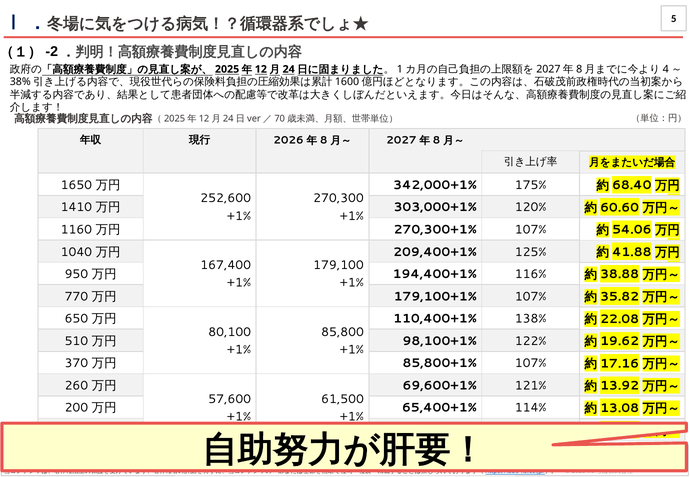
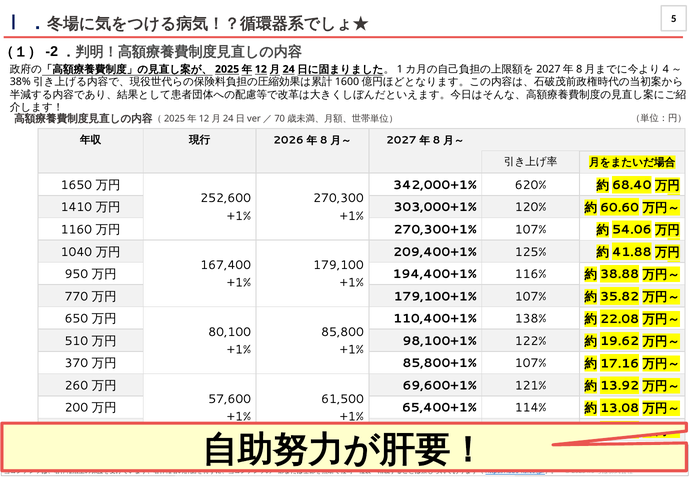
175%: 175% -> 620%
